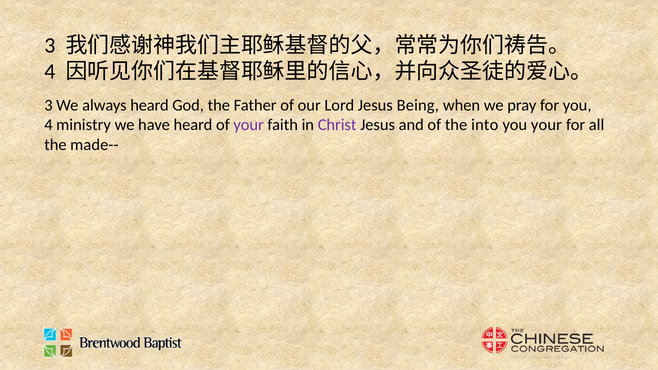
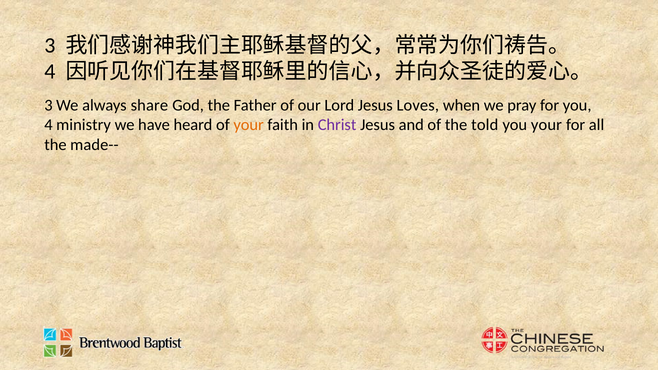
always heard: heard -> share
Being: Being -> Loves
your at (249, 125) colour: purple -> orange
into: into -> told
